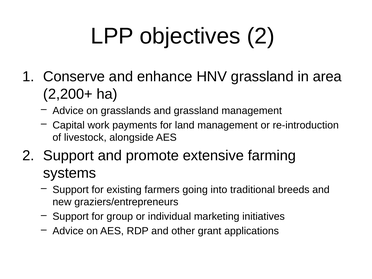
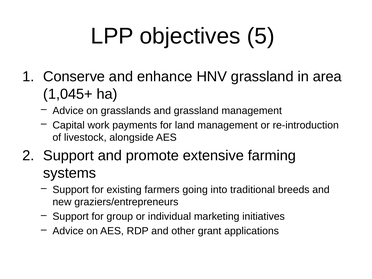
objectives 2: 2 -> 5
2,200+: 2,200+ -> 1,045+
